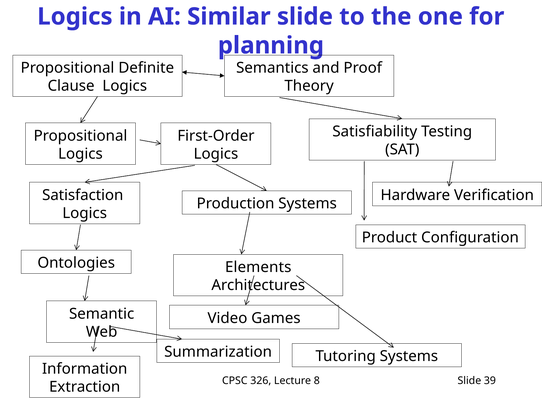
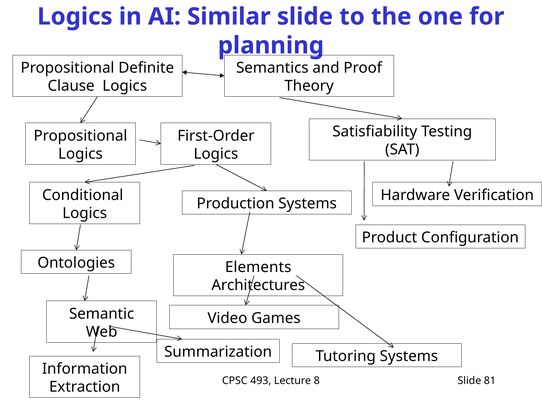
Satisfaction: Satisfaction -> Conditional
326: 326 -> 493
39: 39 -> 81
